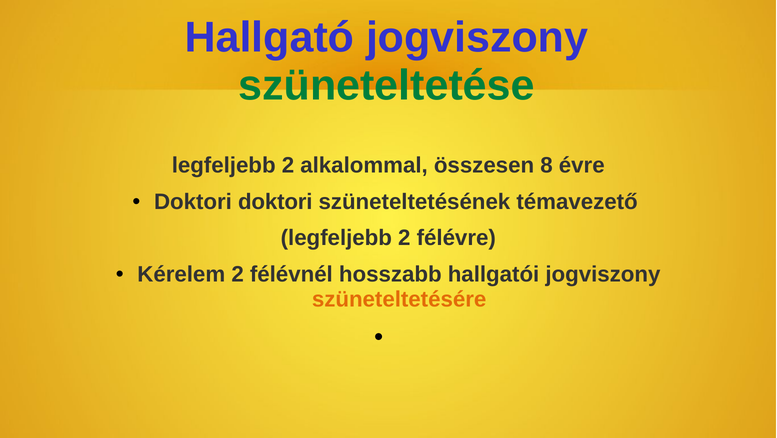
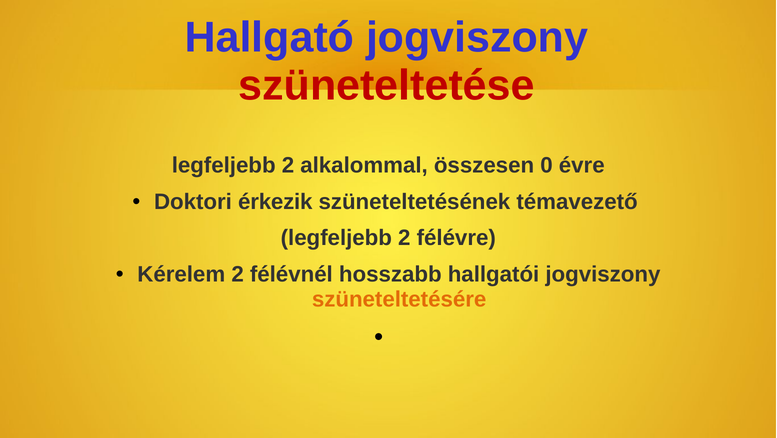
szüneteltetése colour: green -> red
8: 8 -> 0
Doktori doktori: doktori -> érkezik
